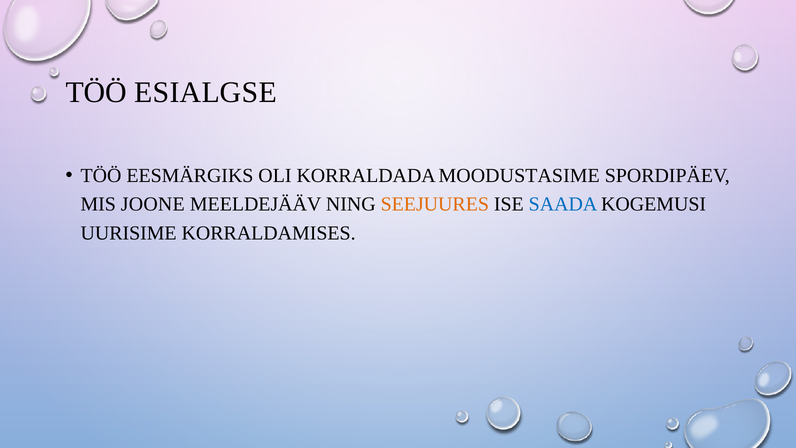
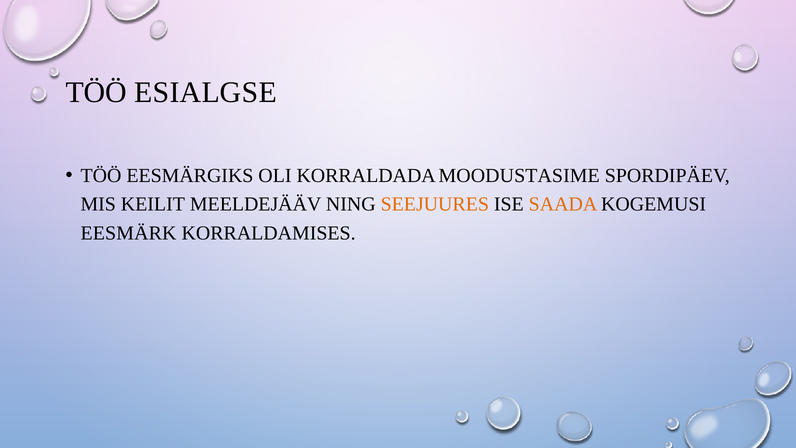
JOONE: JOONE -> KEILIT
SAADA colour: blue -> orange
UURISIME: UURISIME -> EESMÄRK
